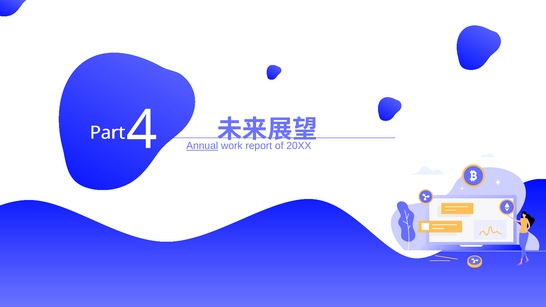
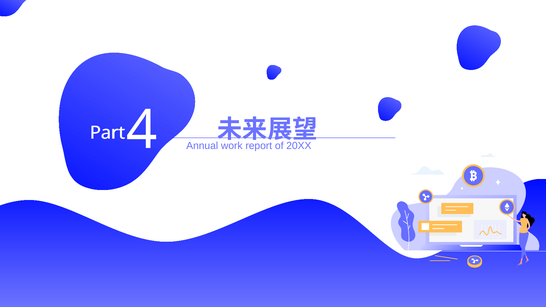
Annual underline: present -> none
